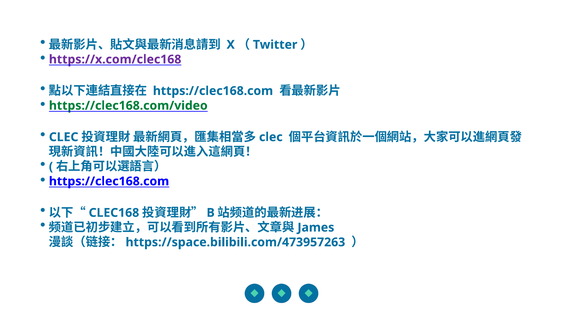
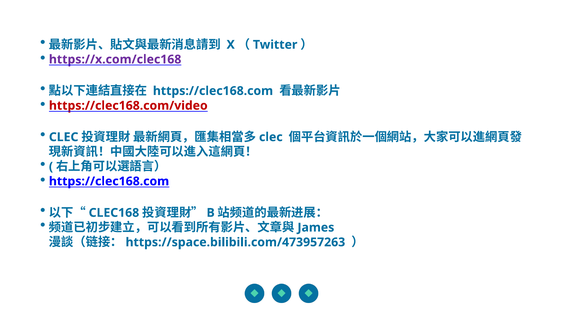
https://clec168.com/video colour: green -> red
